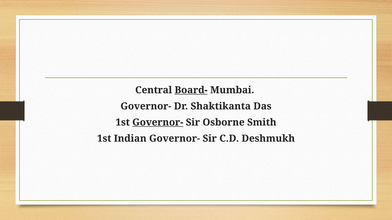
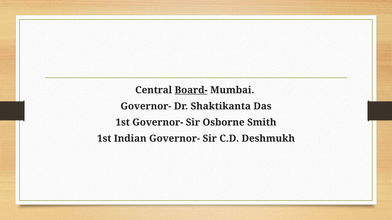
Governor- at (158, 123) underline: present -> none
